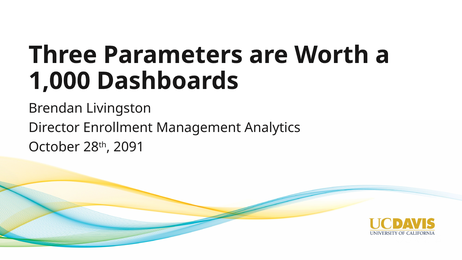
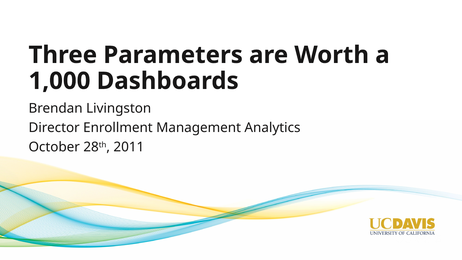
2091: 2091 -> 2011
